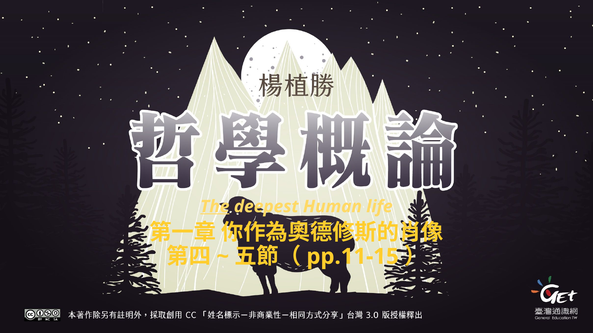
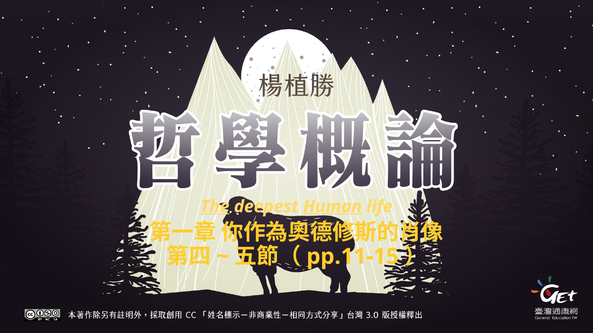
Human underline: none -> present
